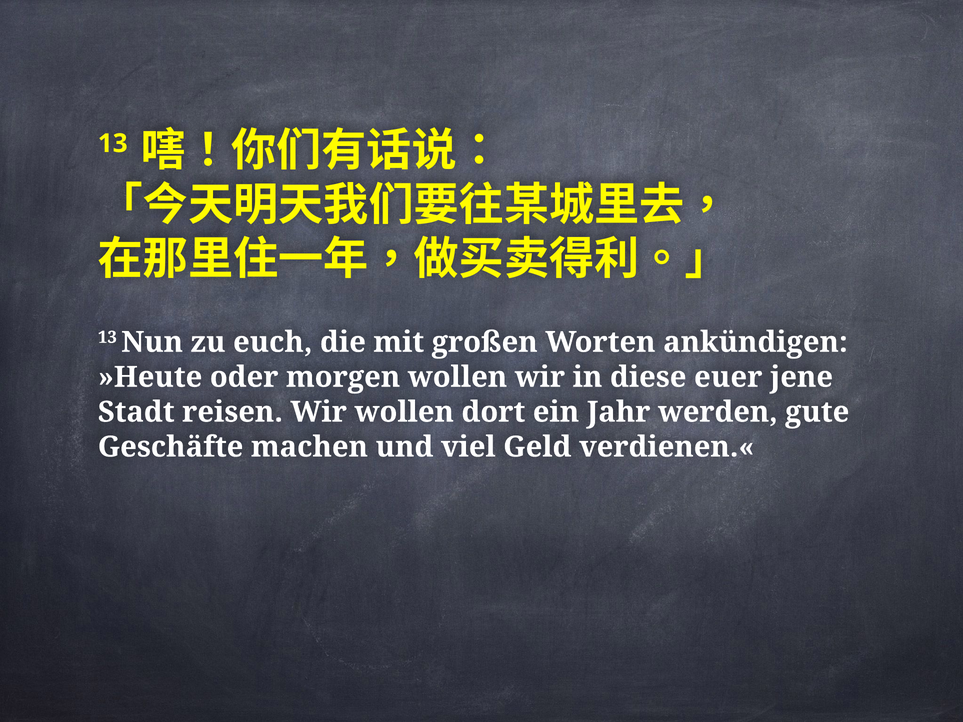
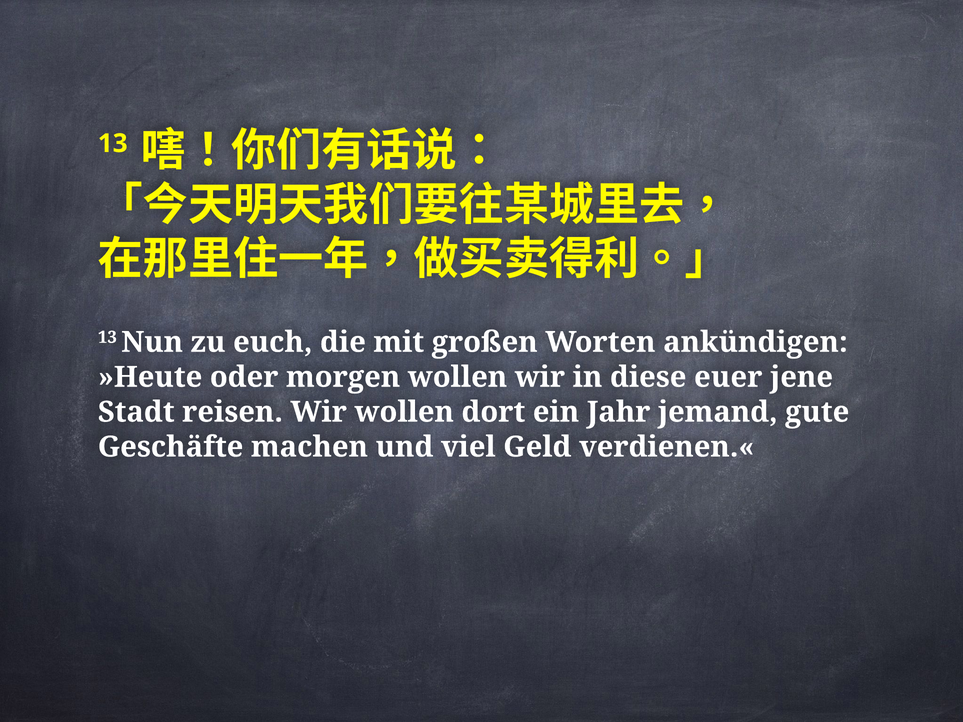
werden: werden -> jemand
